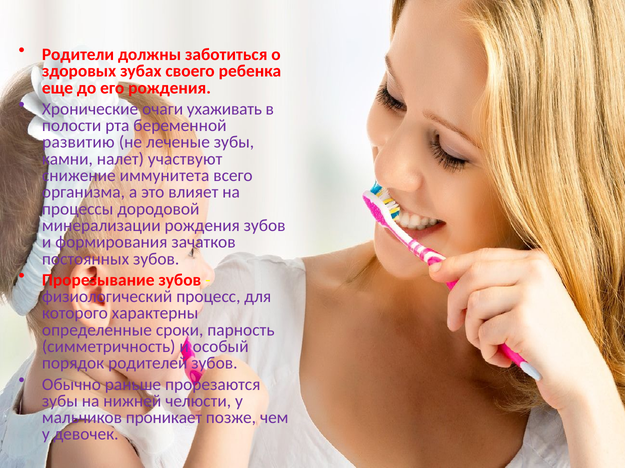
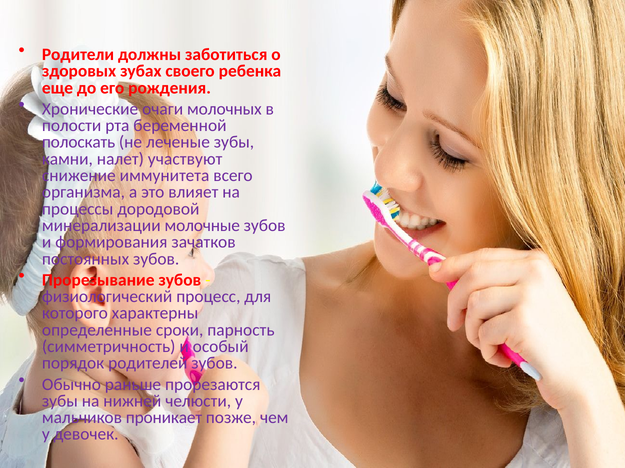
ухаживать: ухаживать -> молочных
развитию: развитию -> полоскать
минерализации рождения: рождения -> молочные
